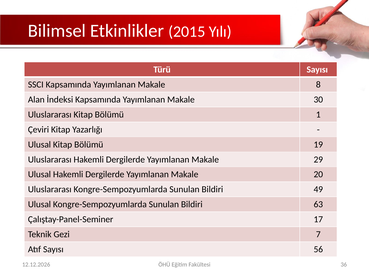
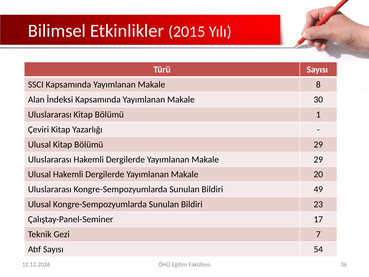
Bölümü 19: 19 -> 29
63: 63 -> 23
56: 56 -> 54
